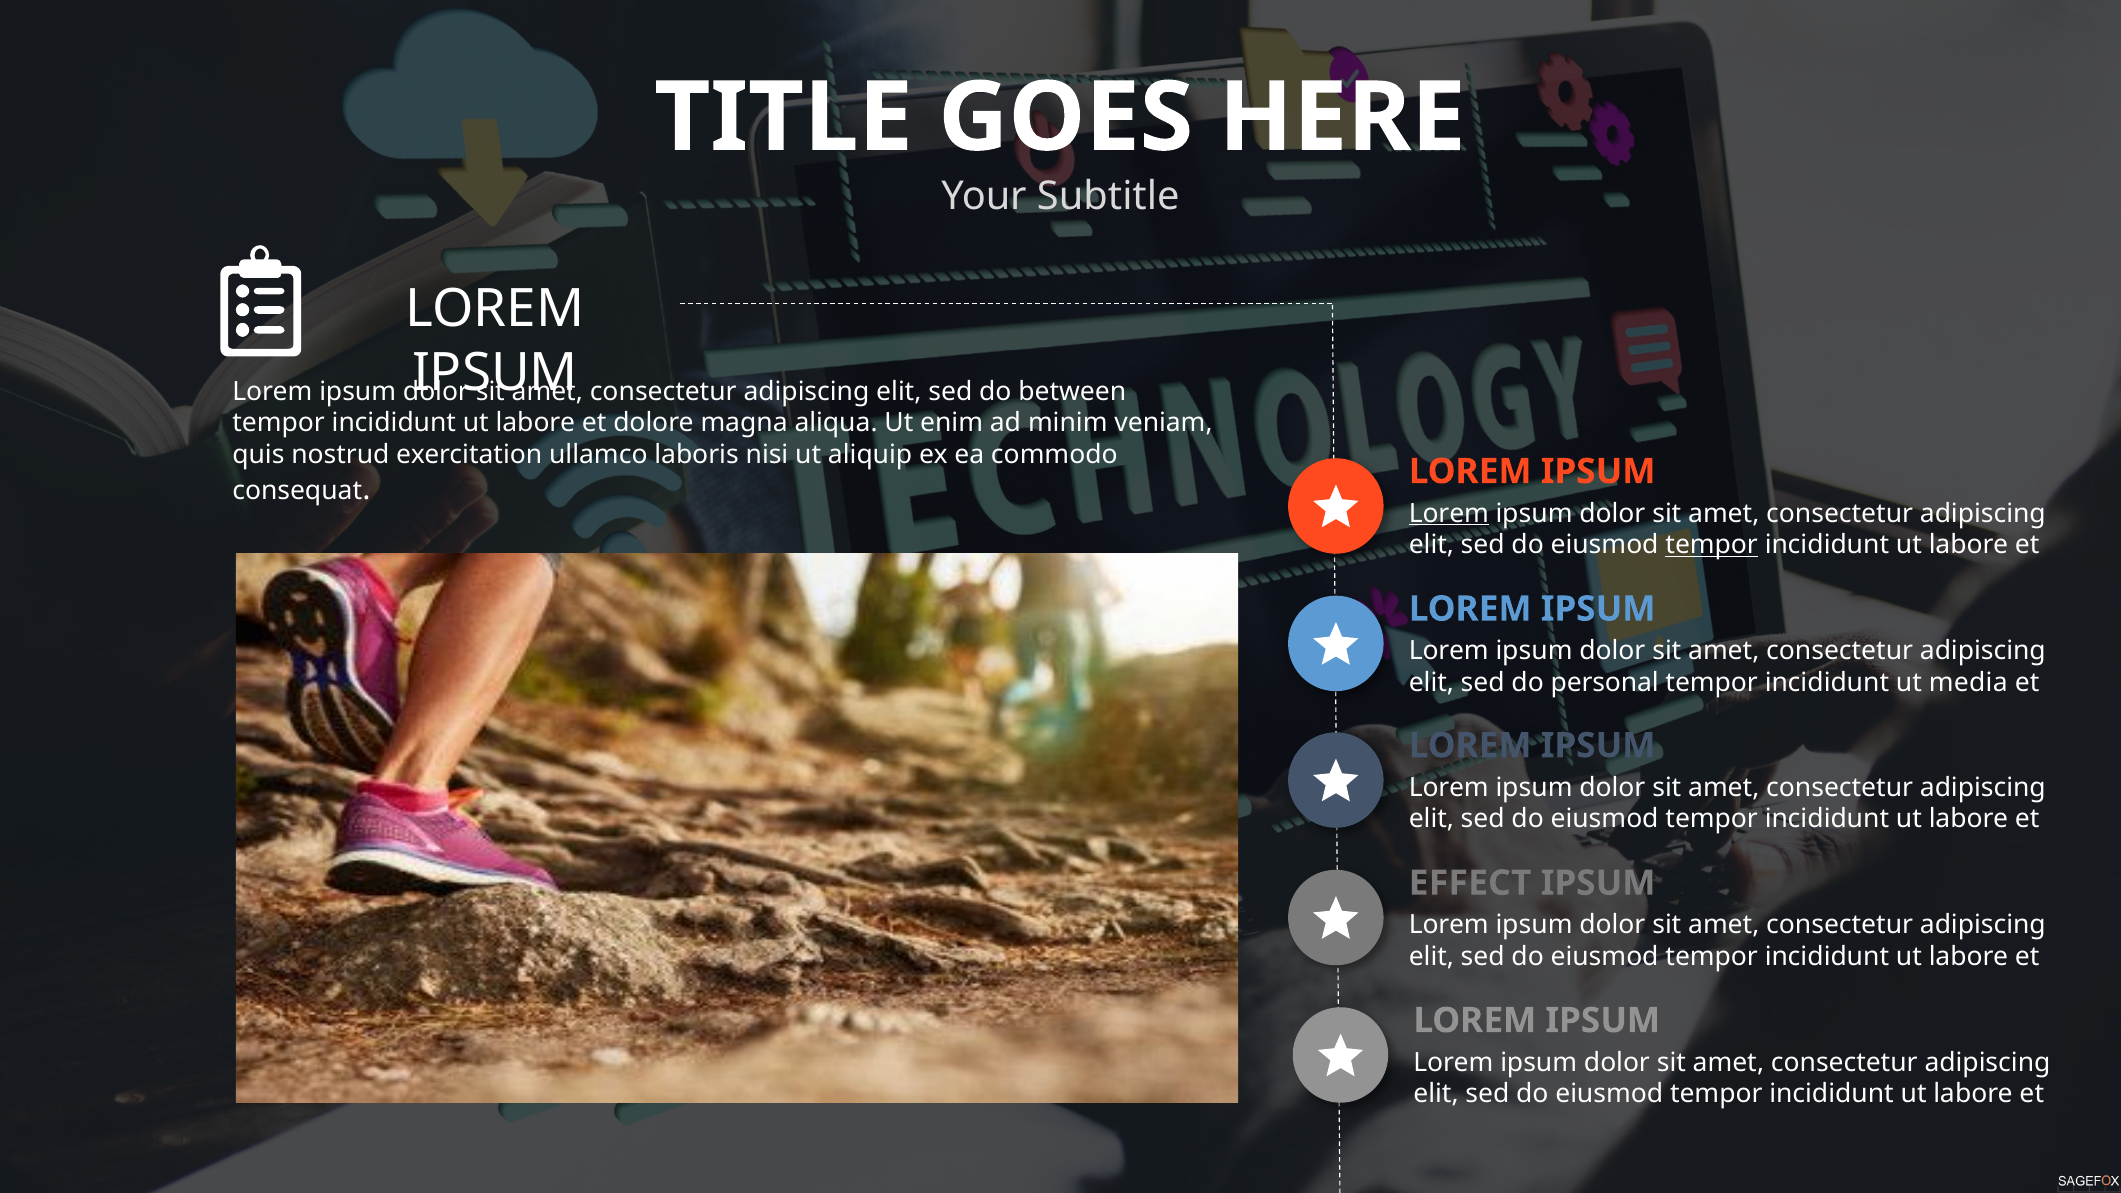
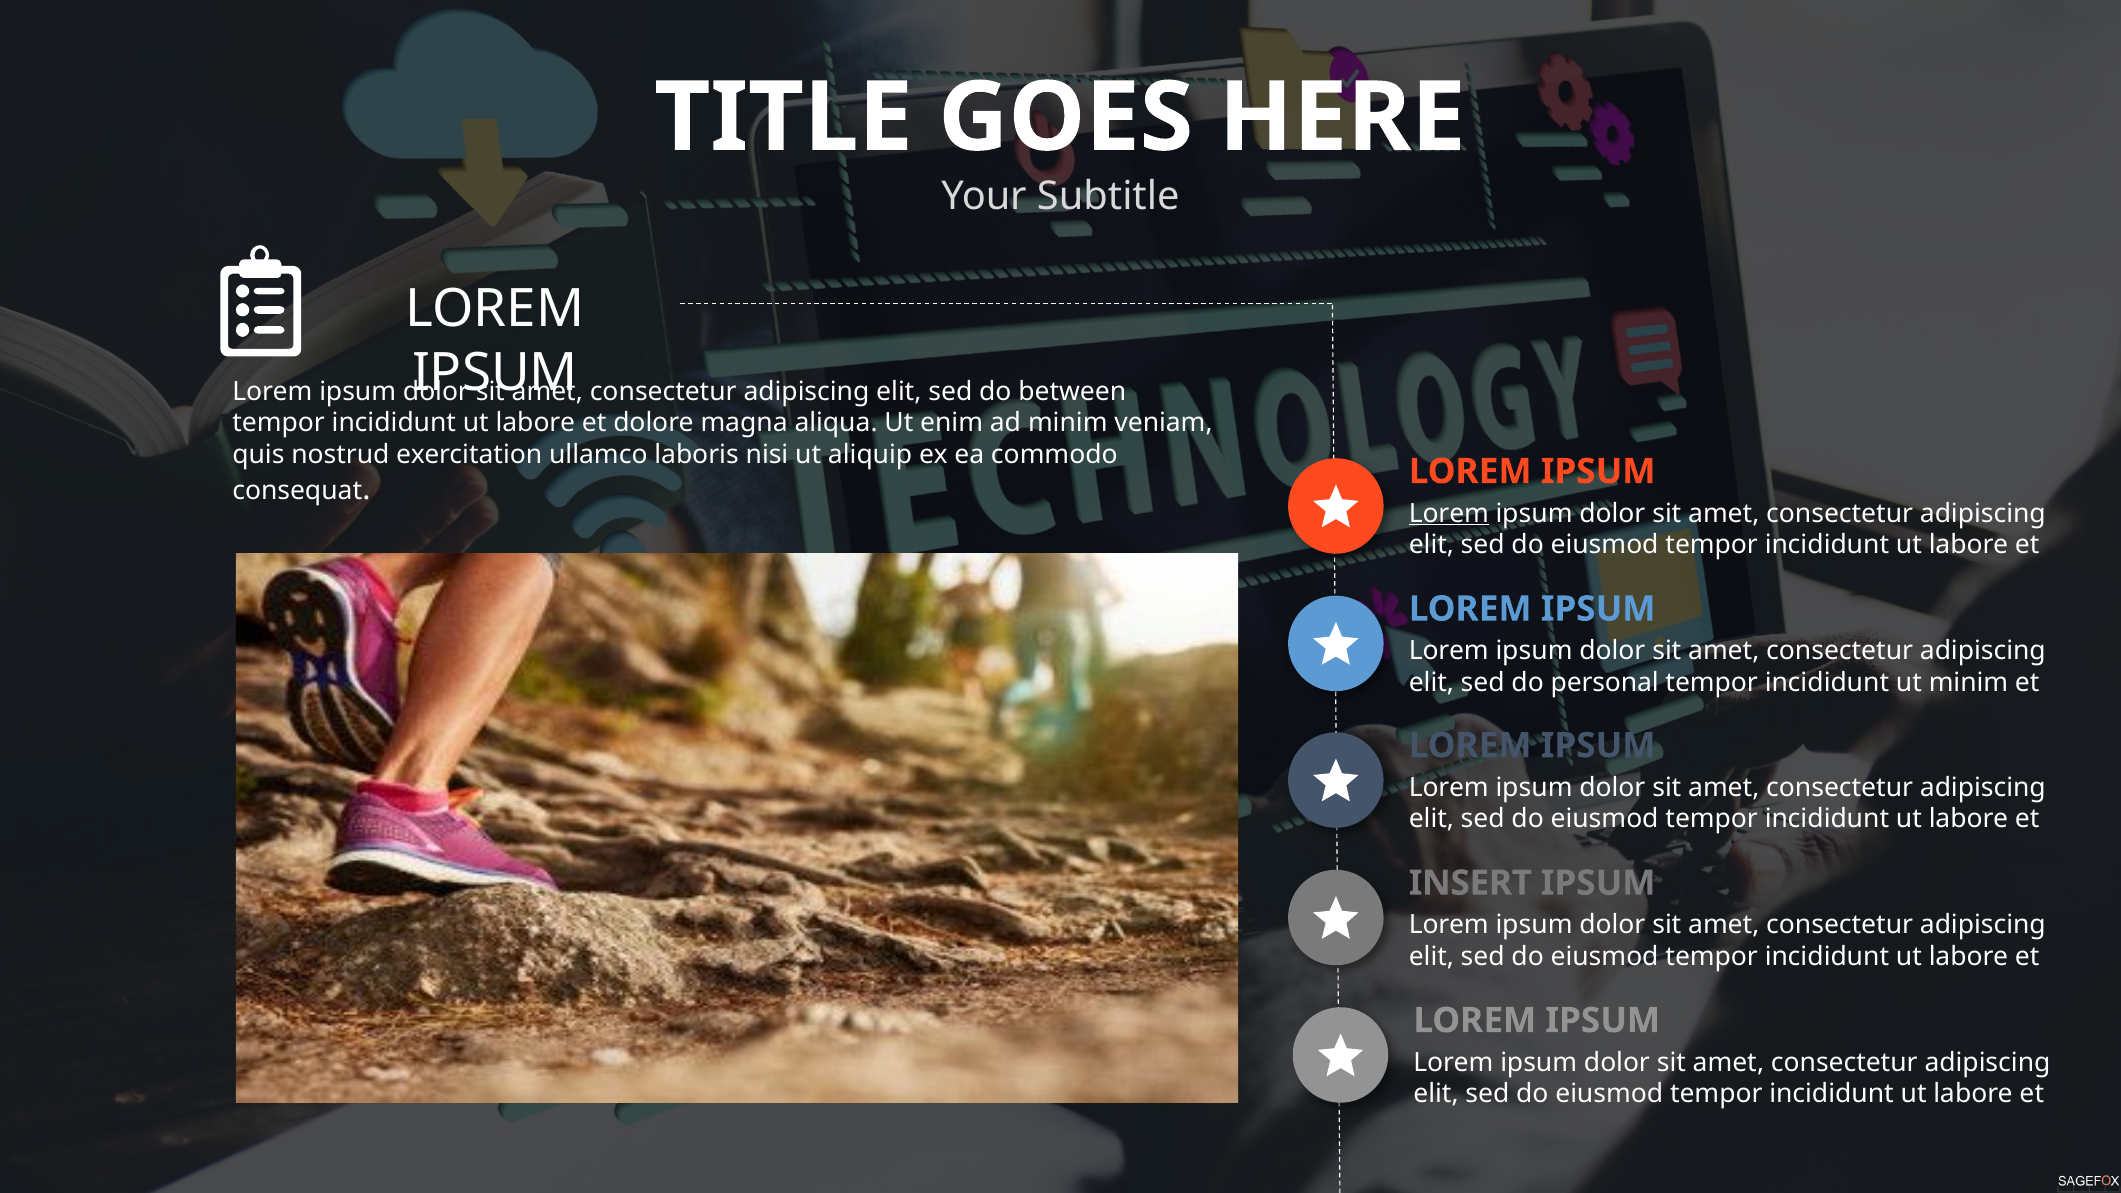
tempor at (1712, 545) underline: present -> none
ut media: media -> minim
EFFECT: EFFECT -> INSERT
